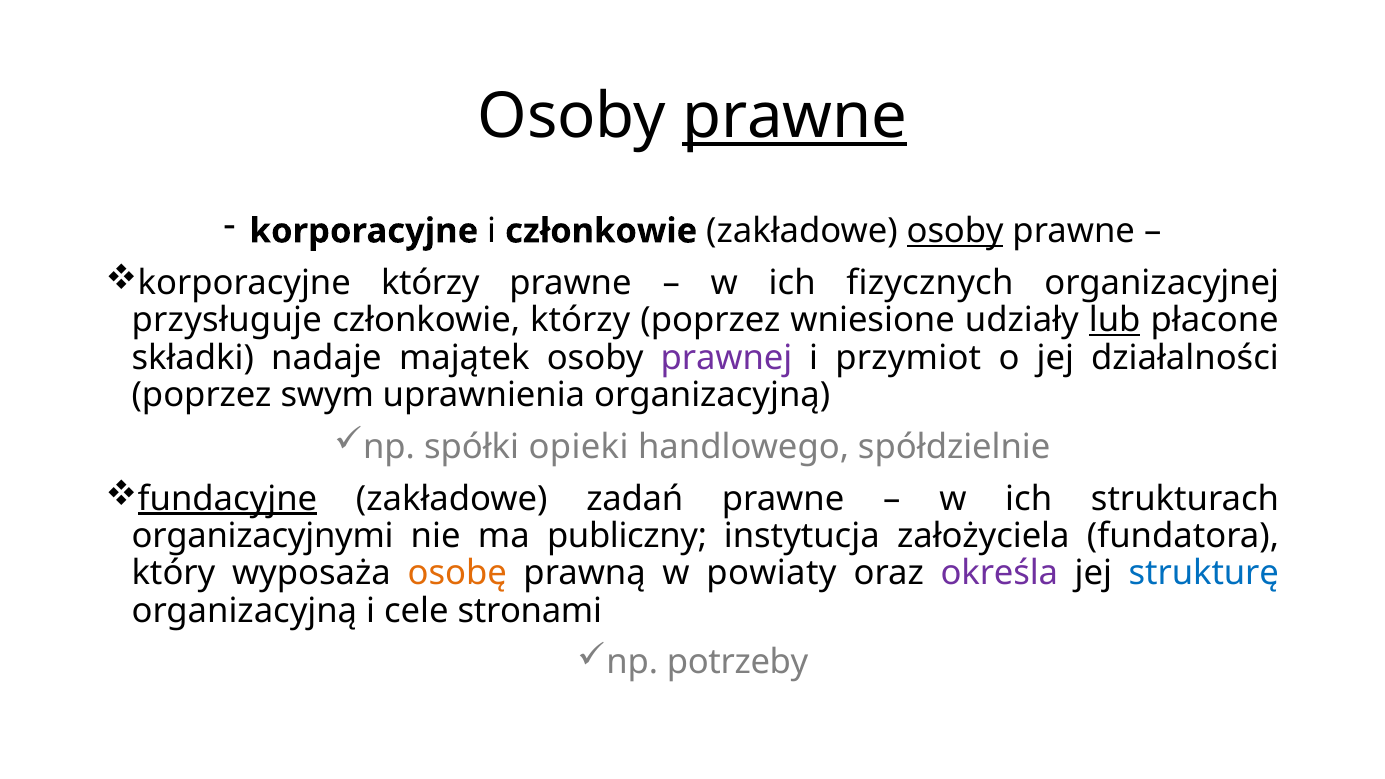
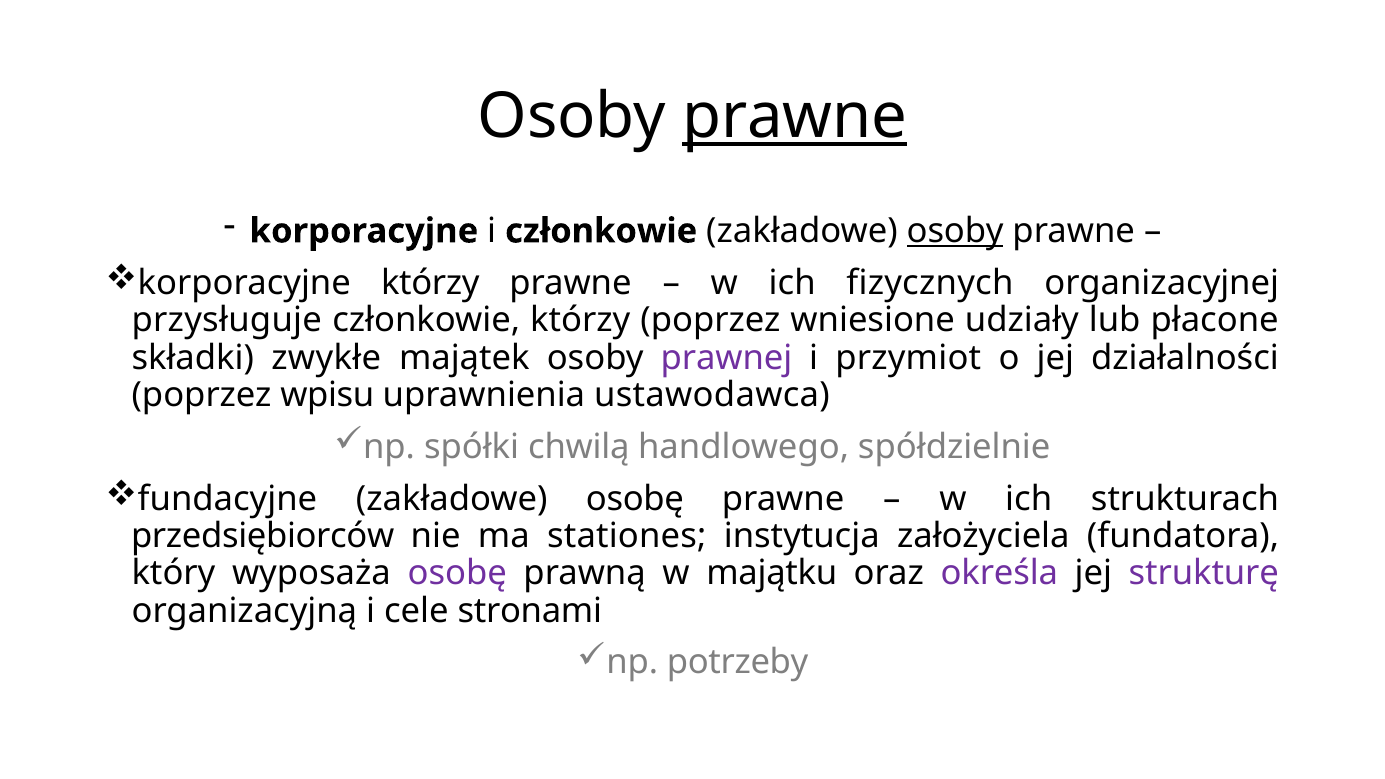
lub underline: present -> none
nadaje: nadaje -> zwykłe
swym: swym -> wpisu
uprawnienia organizacyjną: organizacyjną -> ustawodawca
opieki: opieki -> chwilą
fundacyjne underline: present -> none
zakładowe zadań: zadań -> osobę
organizacyjnymi: organizacyjnymi -> przedsiębiorców
publiczny: publiczny -> stationes
osobę at (457, 573) colour: orange -> purple
powiaty: powiaty -> majątku
strukturę colour: blue -> purple
